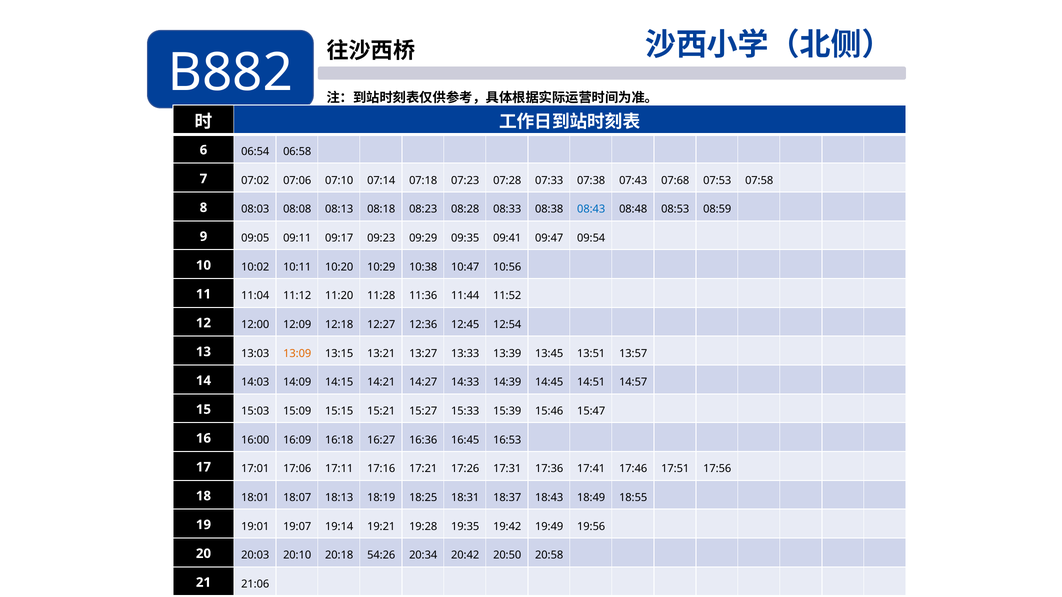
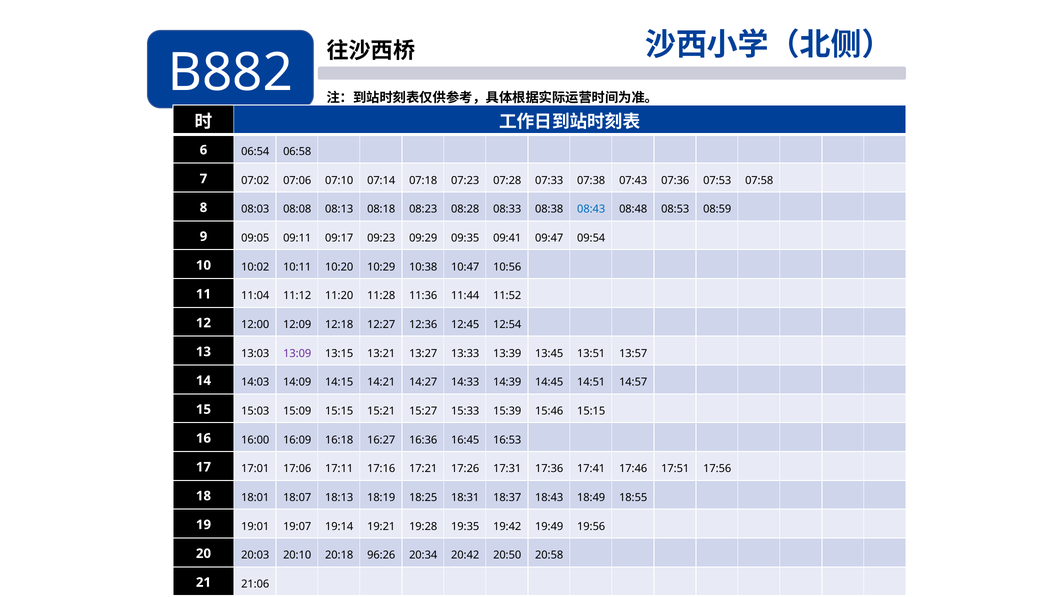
07:68: 07:68 -> 07:36
13:09 colour: orange -> purple
15:46 15:47: 15:47 -> 15:15
54:26: 54:26 -> 96:26
